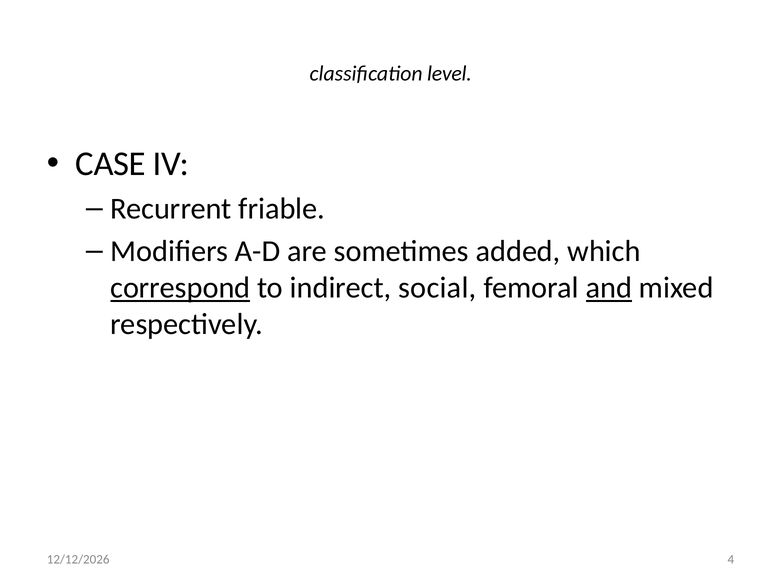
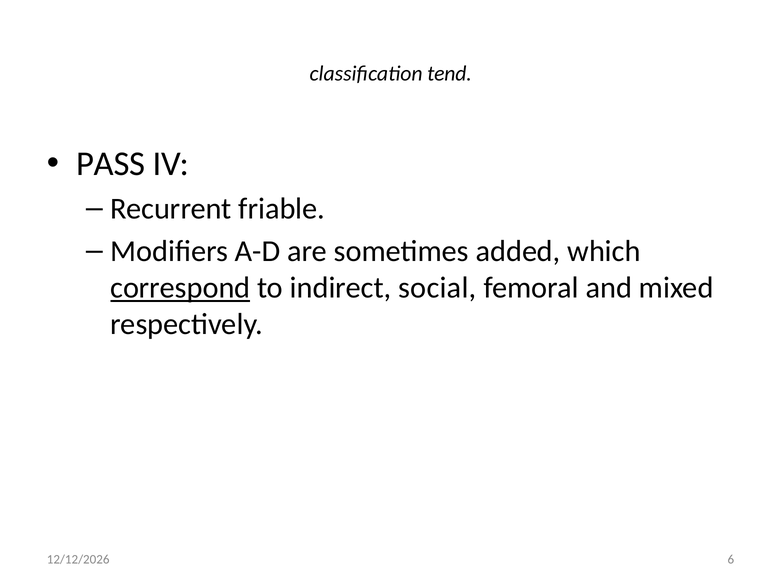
level: level -> tend
CASE: CASE -> PASS
and underline: present -> none
4: 4 -> 6
